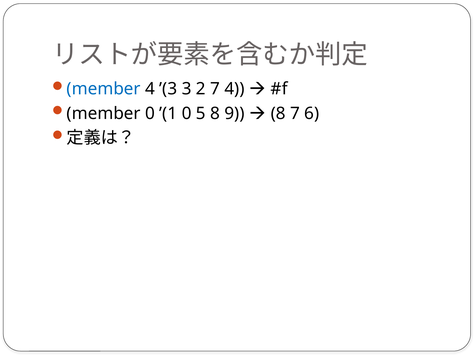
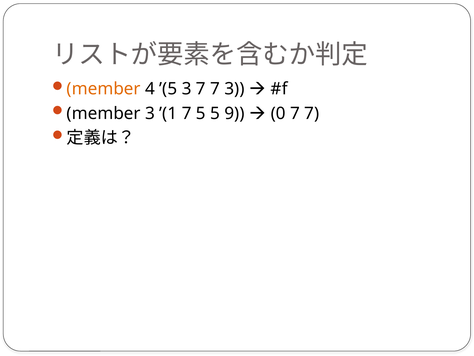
member at (104, 89) colour: blue -> orange
’(3: ’(3 -> ’(5
3 2: 2 -> 7
7 4: 4 -> 3
member 0: 0 -> 3
’(1 0: 0 -> 7
5 8: 8 -> 5
8 at (278, 113): 8 -> 0
6 at (312, 113): 6 -> 7
